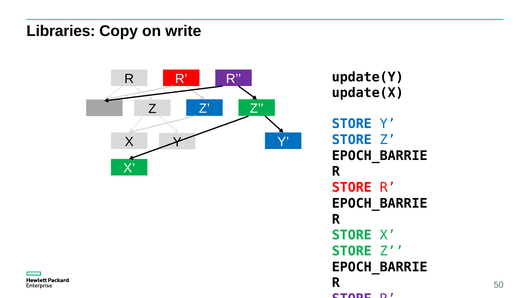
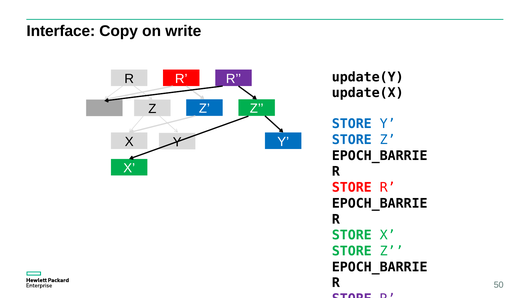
Libraries: Libraries -> Interface
